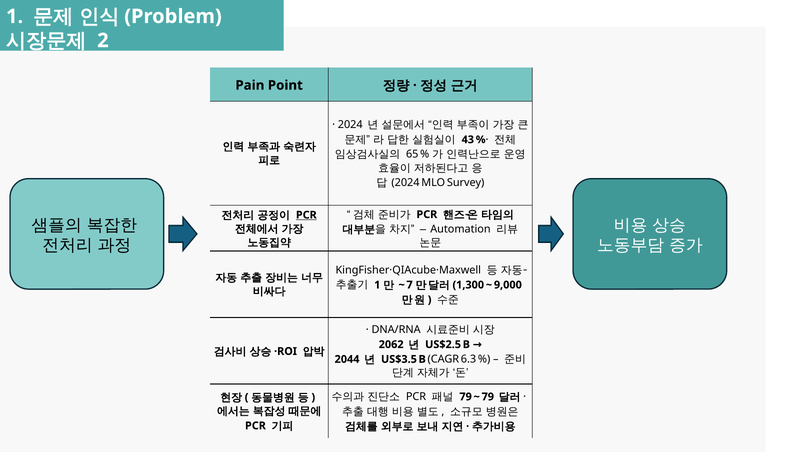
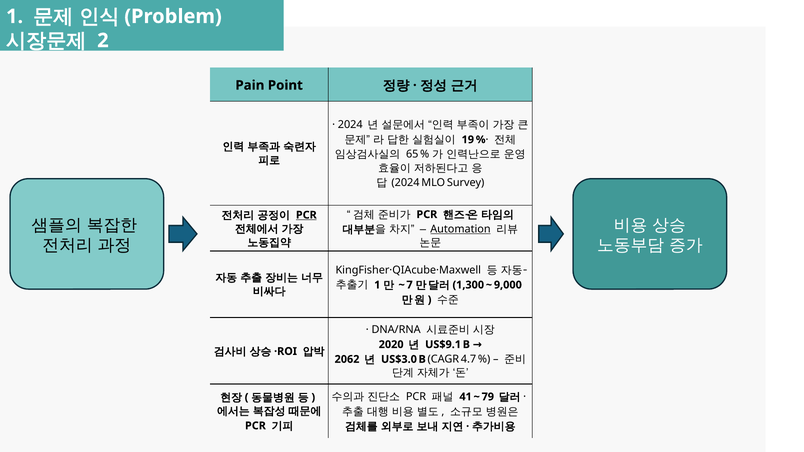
43: 43 -> 19
Automation underline: none -> present
2062: 2062 -> 2020
US$2.5: US$2.5 -> US$9.1
2044: 2044 -> 2062
US$3.5: US$3.5 -> US$3.0
6.3: 6.3 -> 4.7
79 at (466, 397): 79 -> 41
